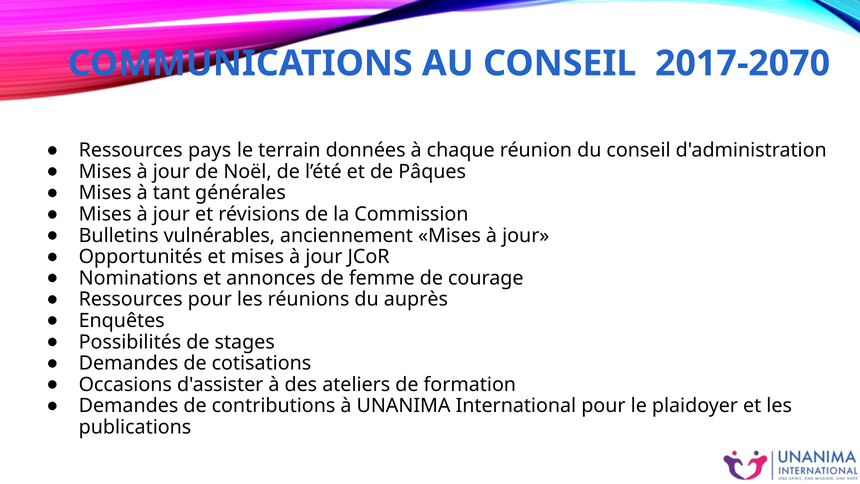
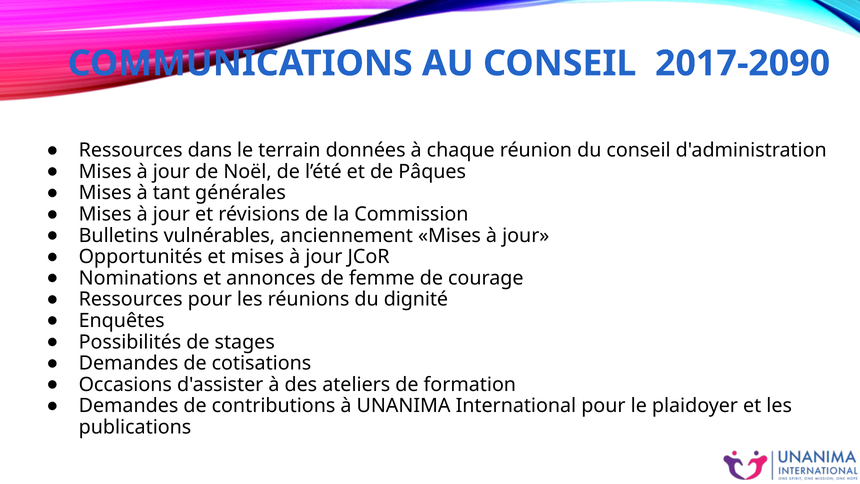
2017-2070: 2017-2070 -> 2017-2090
pays: pays -> dans
auprès: auprès -> dignité
